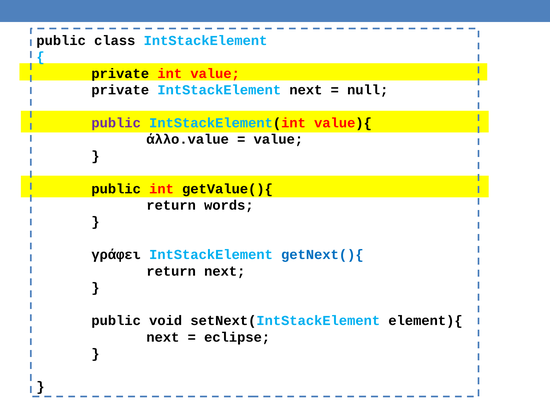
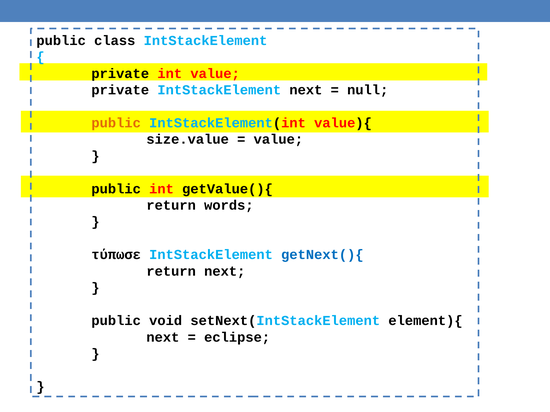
public at (116, 123) colour: purple -> orange
άλλο.value: άλλο.value -> size.value
γράφει: γράφει -> τύπωσε
